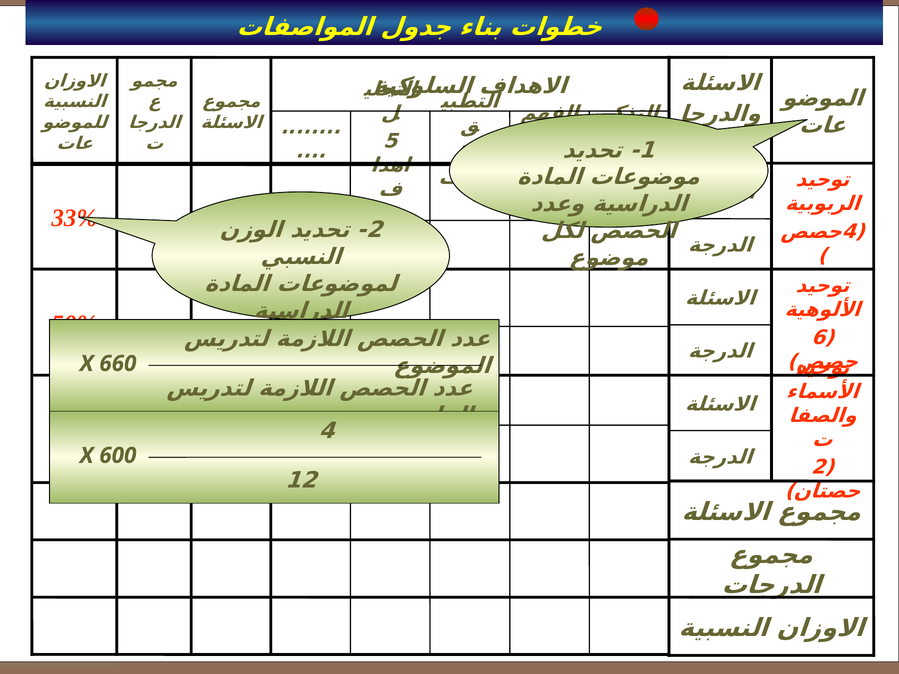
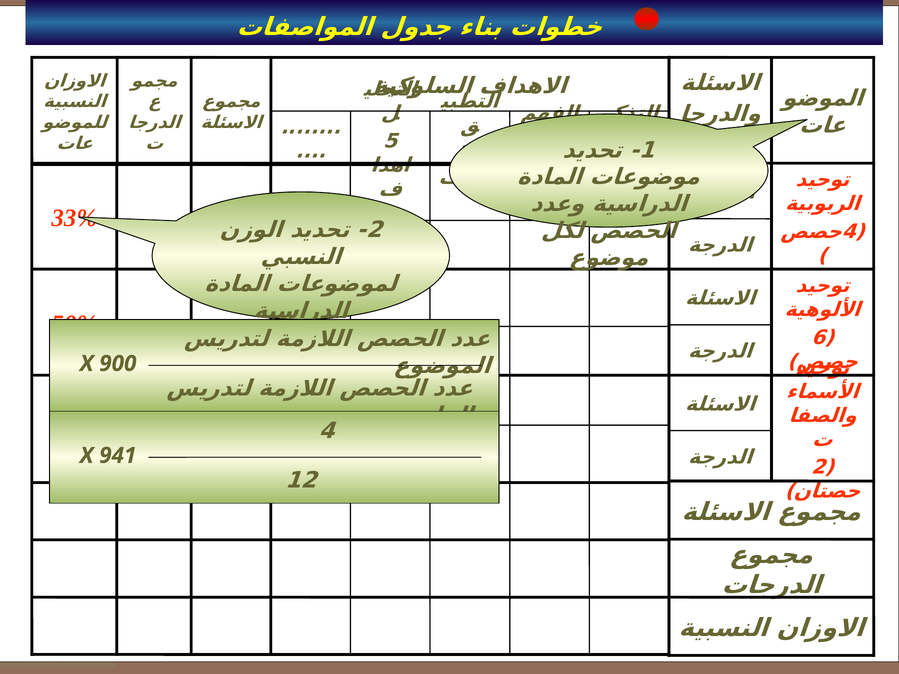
660: 660 -> 900
600: 600 -> 941
